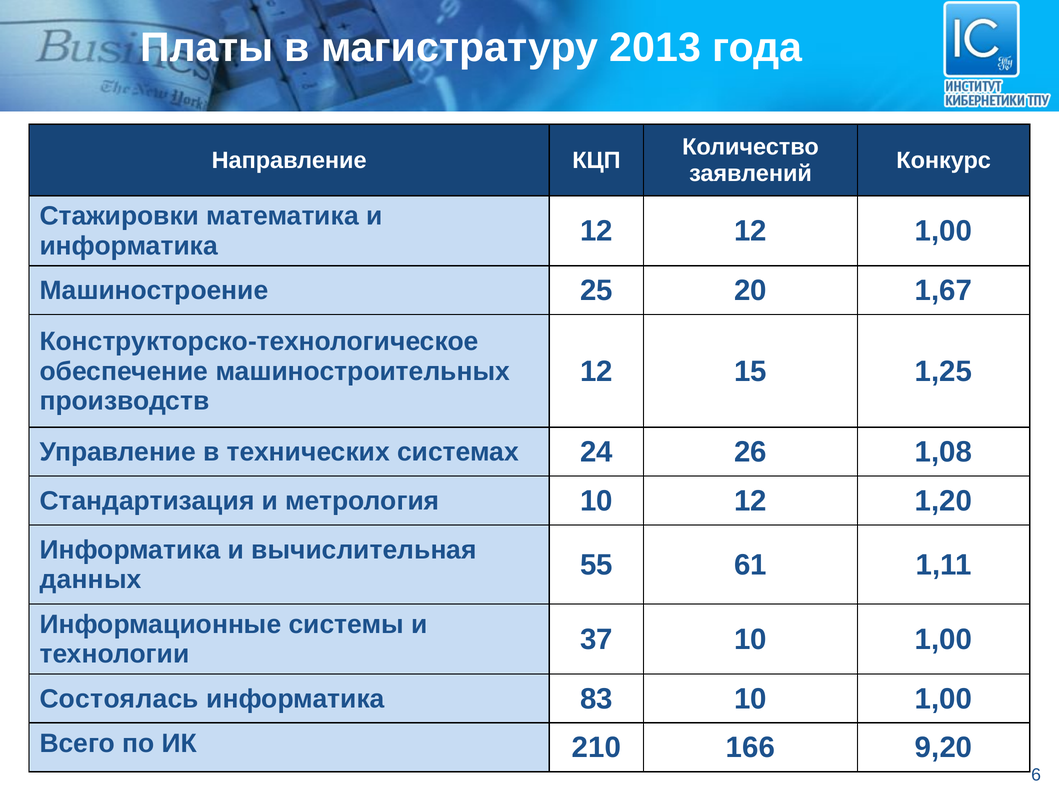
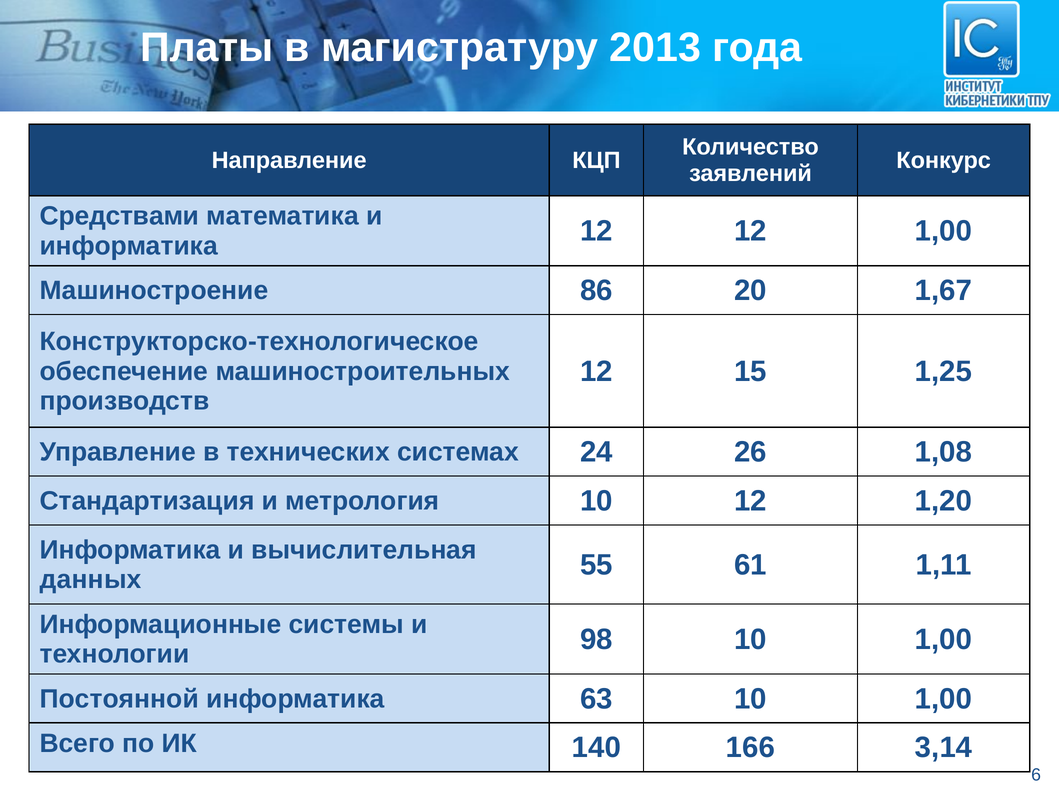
Стажировки: Стажировки -> Средствами
25: 25 -> 86
37: 37 -> 98
Состоялась: Состоялась -> Постоянной
83: 83 -> 63
210: 210 -> 140
9,20: 9,20 -> 3,14
